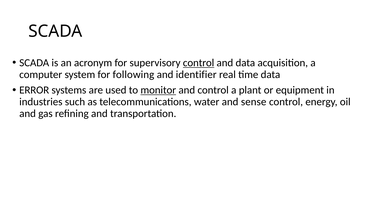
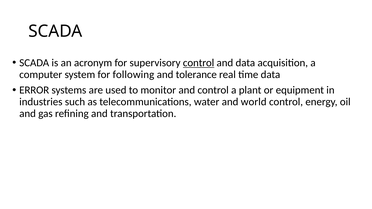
identifier: identifier -> tolerance
monitor underline: present -> none
sense: sense -> world
